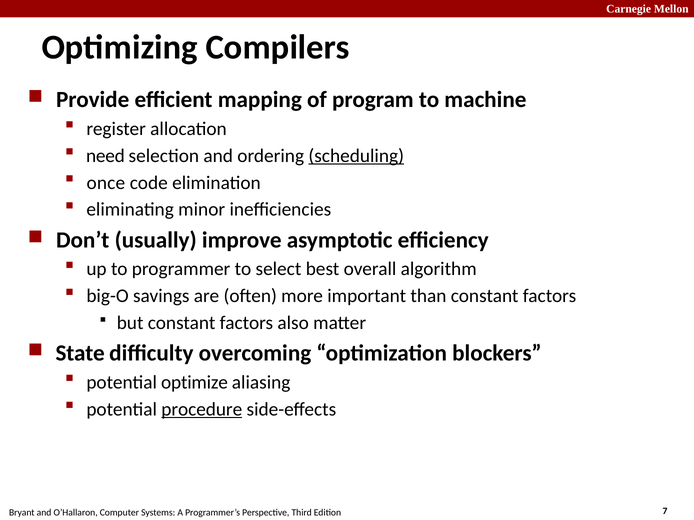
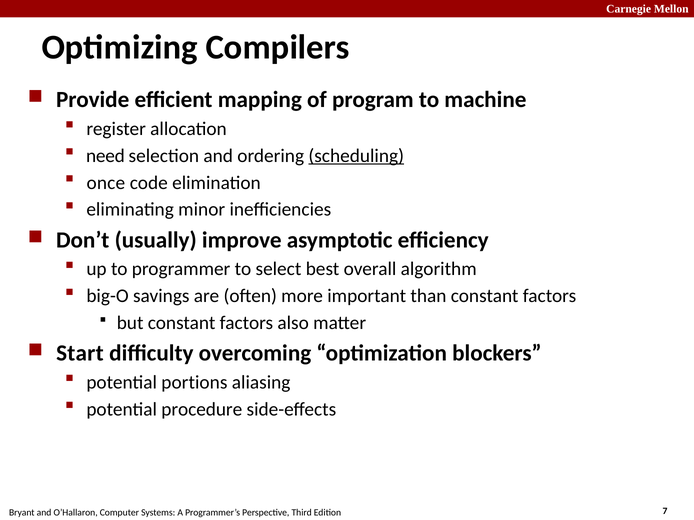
State: State -> Start
optimize: optimize -> portions
procedure underline: present -> none
